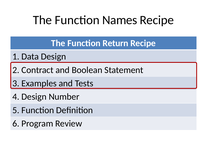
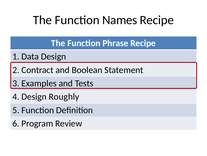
Return: Return -> Phrase
Number: Number -> Roughly
